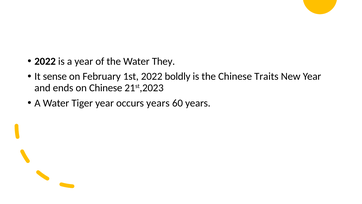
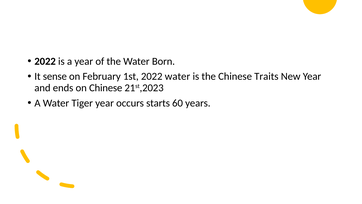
They: They -> Born
2022 boldly: boldly -> water
occurs years: years -> starts
